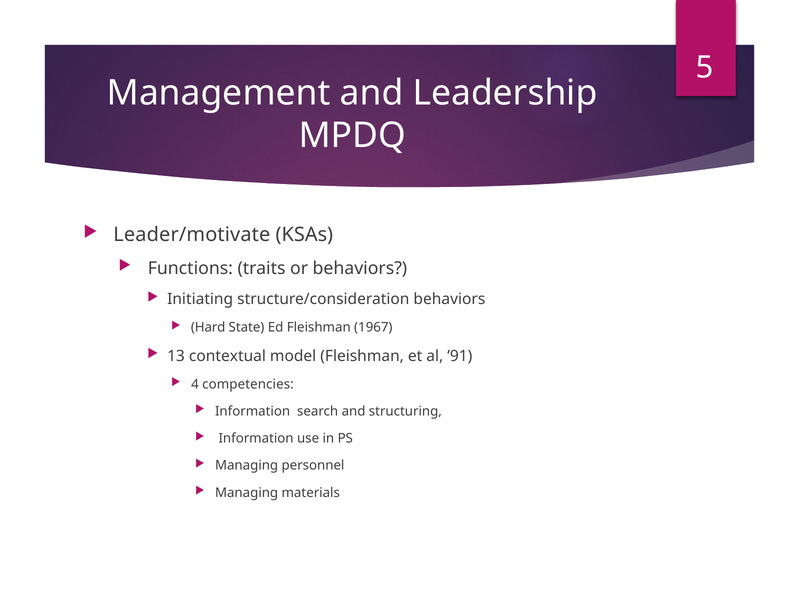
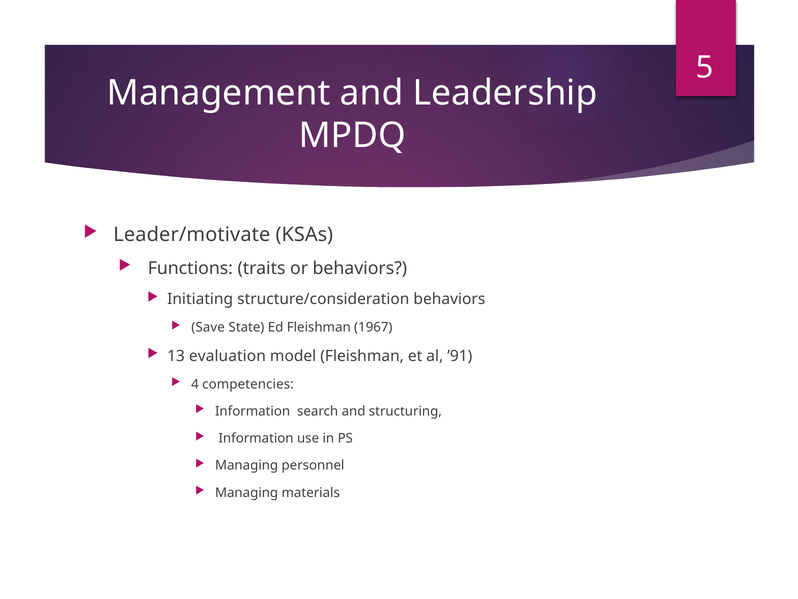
Hard: Hard -> Save
contextual: contextual -> evaluation
